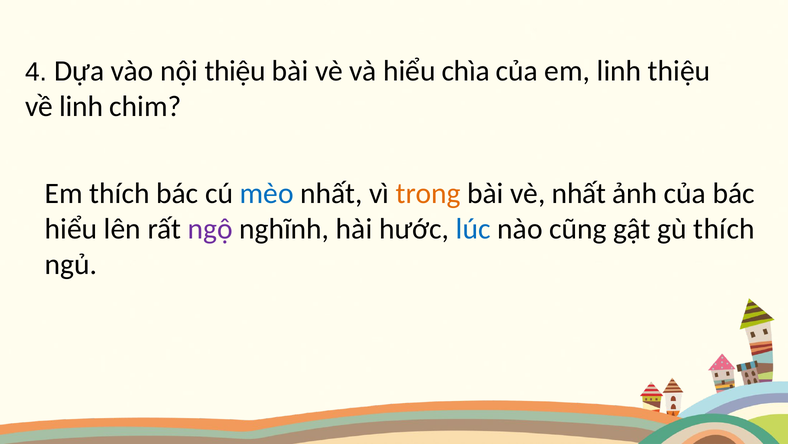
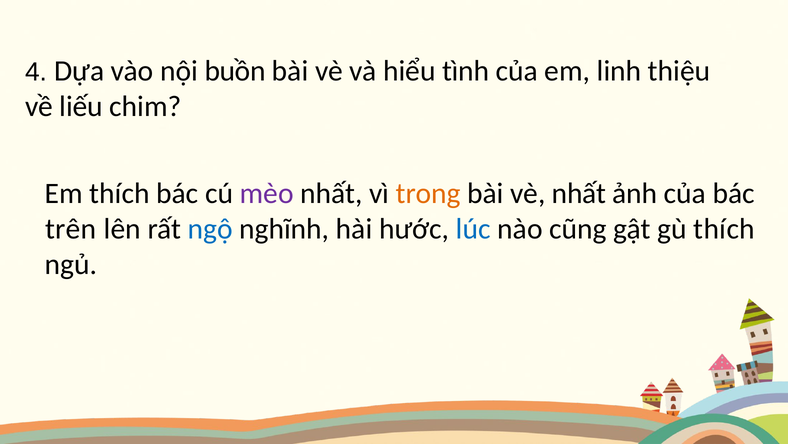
nội thiệu: thiệu -> buồn
chìa: chìa -> tình
về linh: linh -> liếu
mèo colour: blue -> purple
hiểu at (71, 228): hiểu -> trên
ngộ colour: purple -> blue
